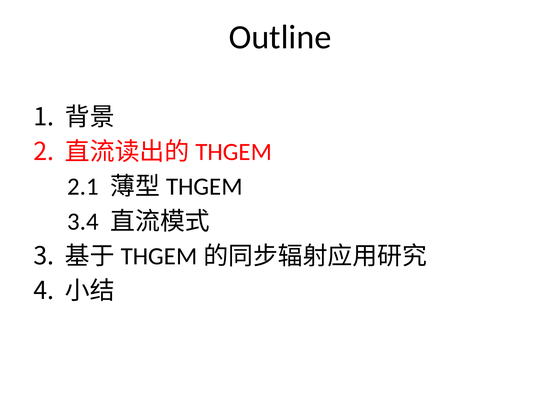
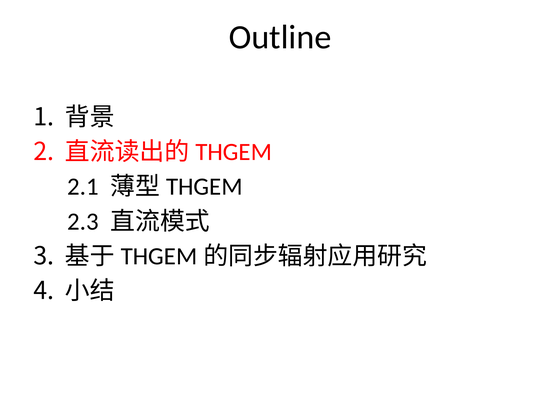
3.4: 3.4 -> 2.3
